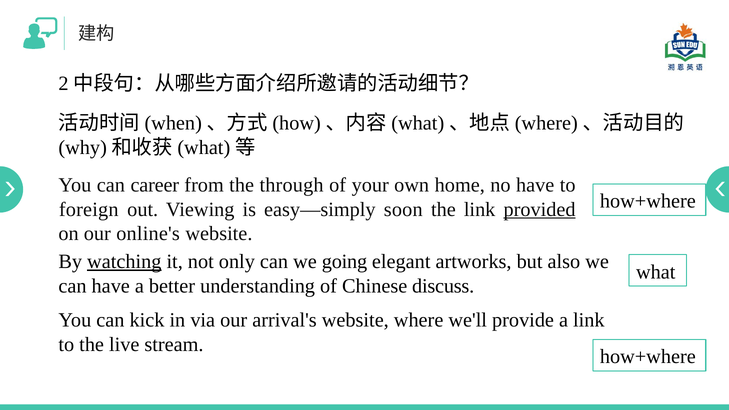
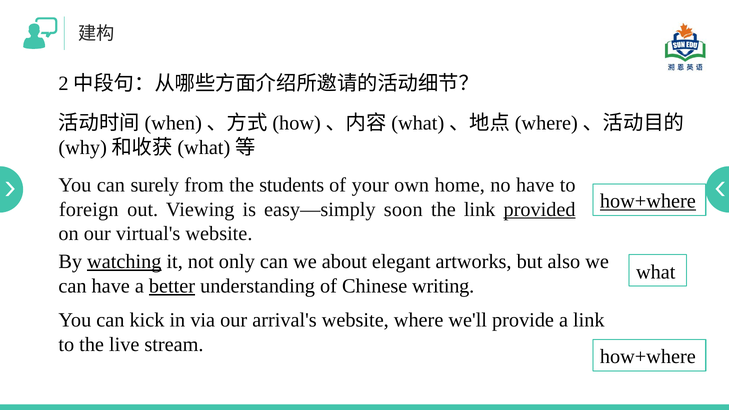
career: career -> surely
through: through -> students
how+where at (648, 201) underline: none -> present
online's: online's -> virtual's
going: going -> about
better underline: none -> present
discuss: discuss -> writing
